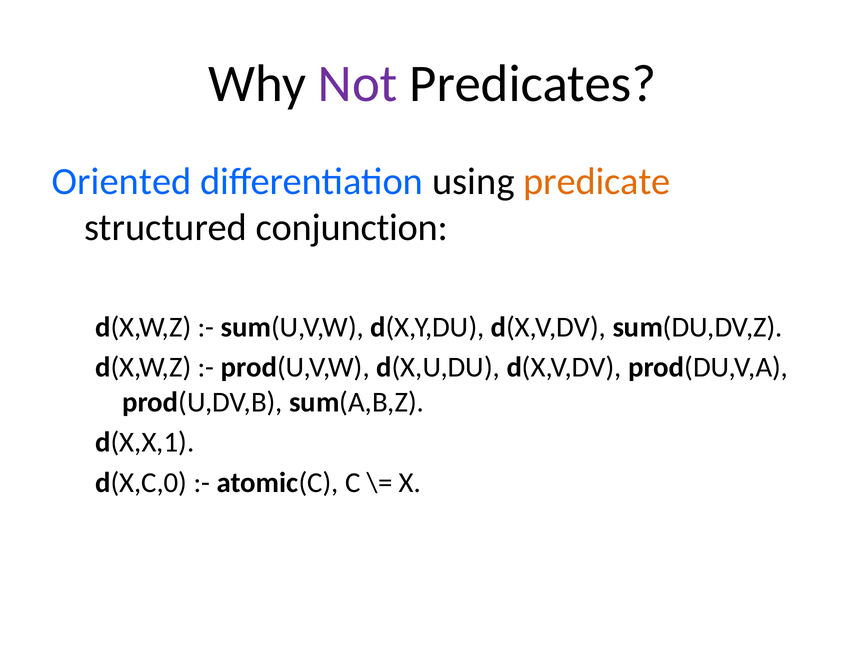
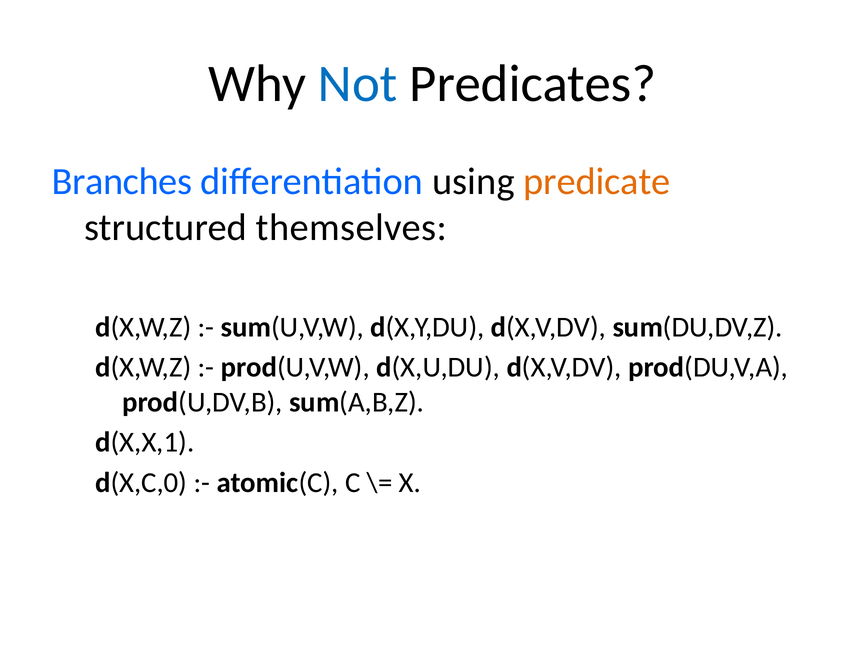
Not colour: purple -> blue
Oriented: Oriented -> Branches
conjunction: conjunction -> themselves
